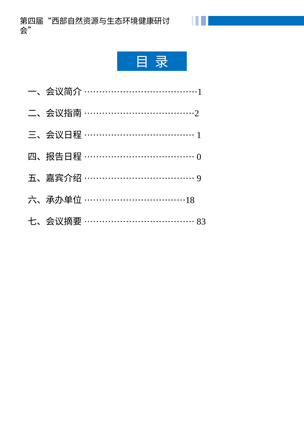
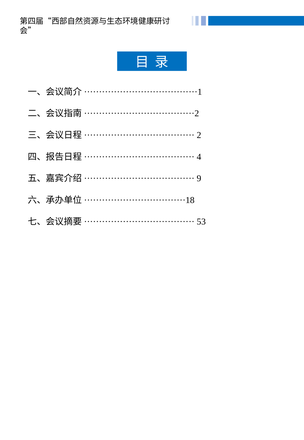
1: 1 -> 2
0: 0 -> 4
83: 83 -> 53
